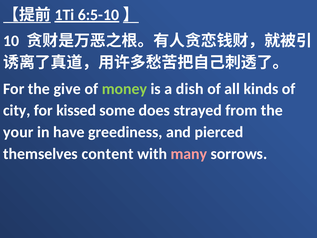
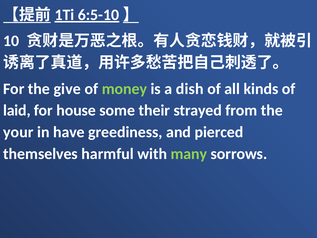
city: city -> laid
kissed: kissed -> house
does: does -> their
content: content -> harmful
many colour: pink -> light green
